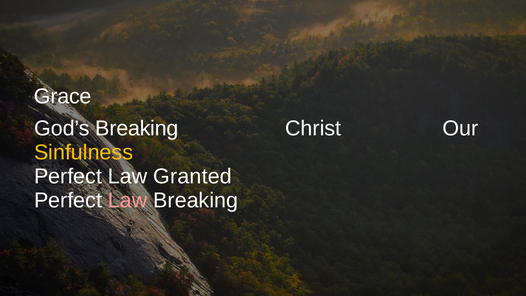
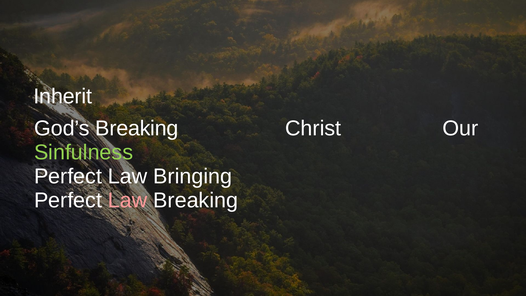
Grace: Grace -> Inherit
Sinfulness colour: yellow -> light green
Granted: Granted -> Bringing
